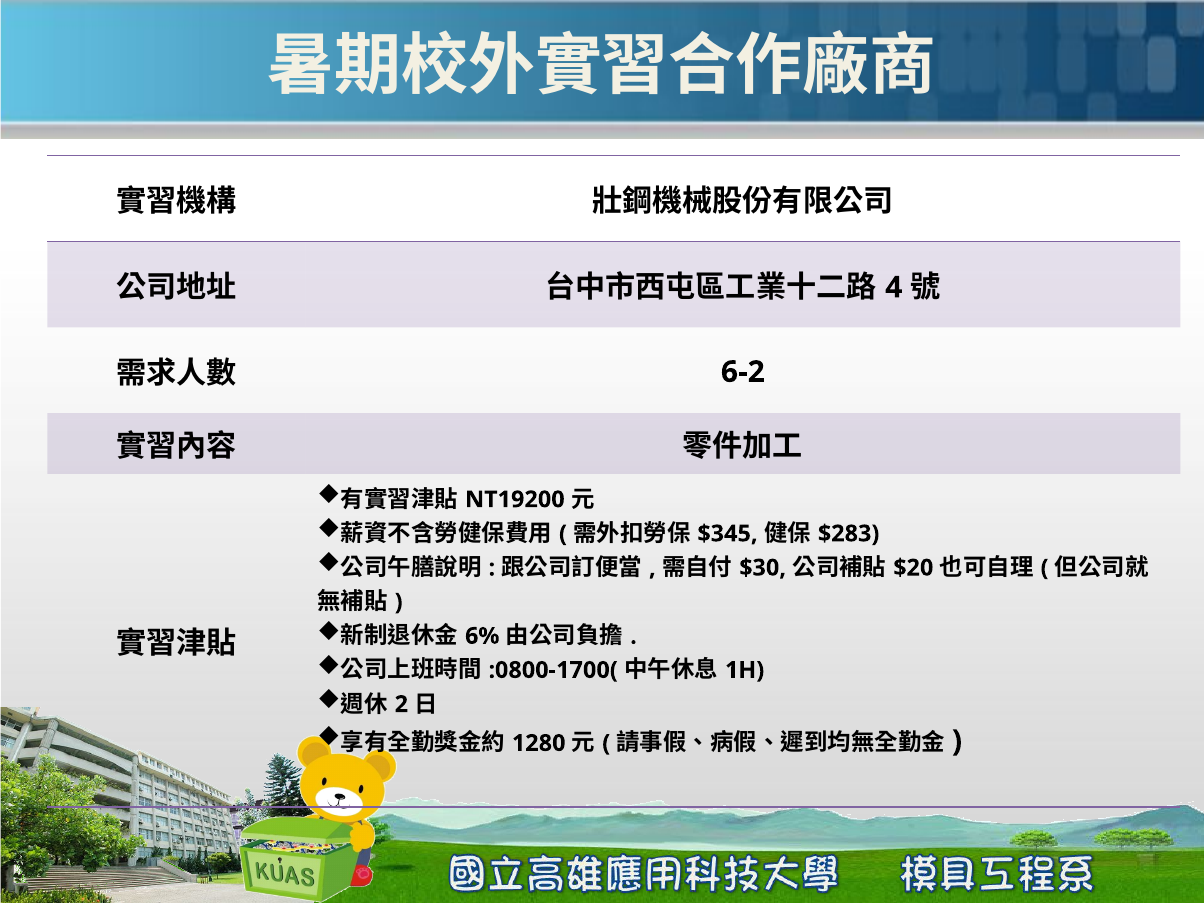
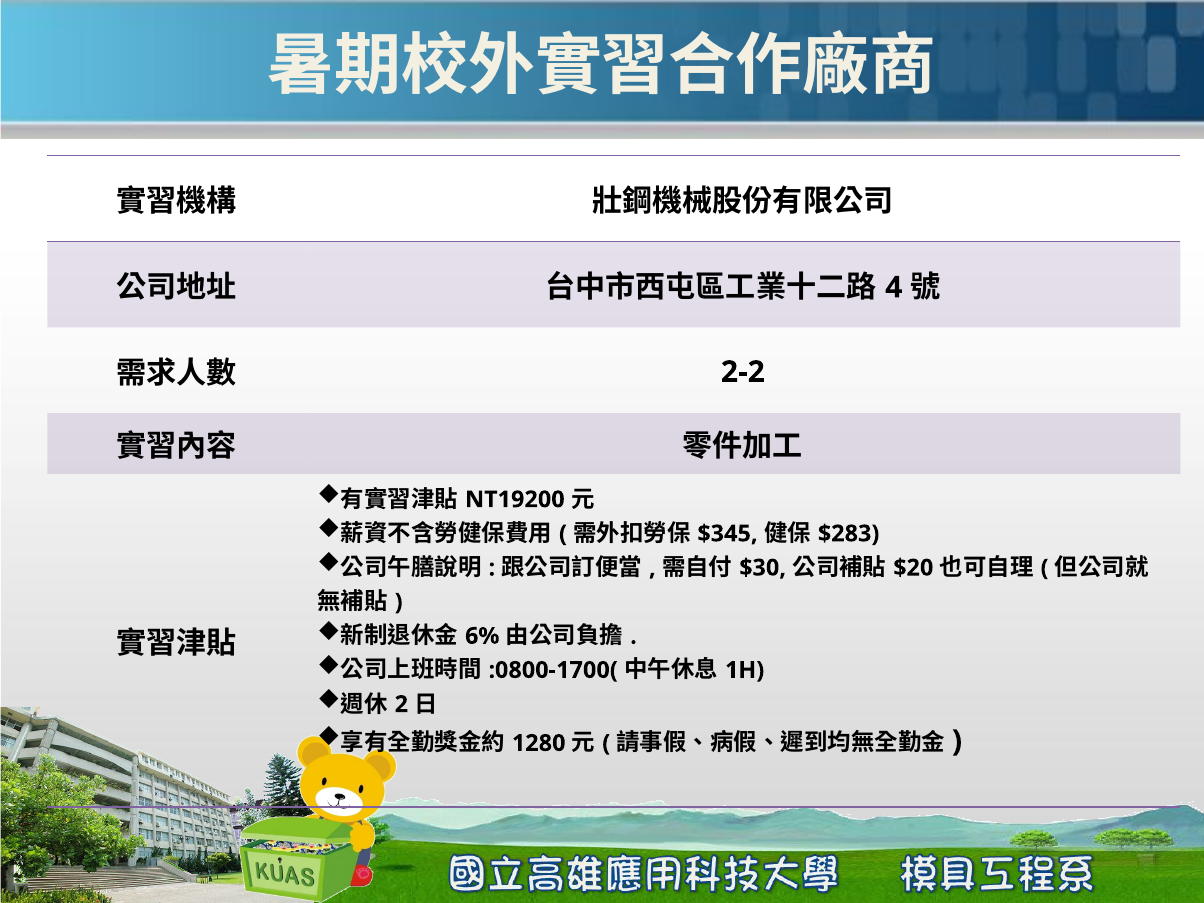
6-2: 6-2 -> 2-2
